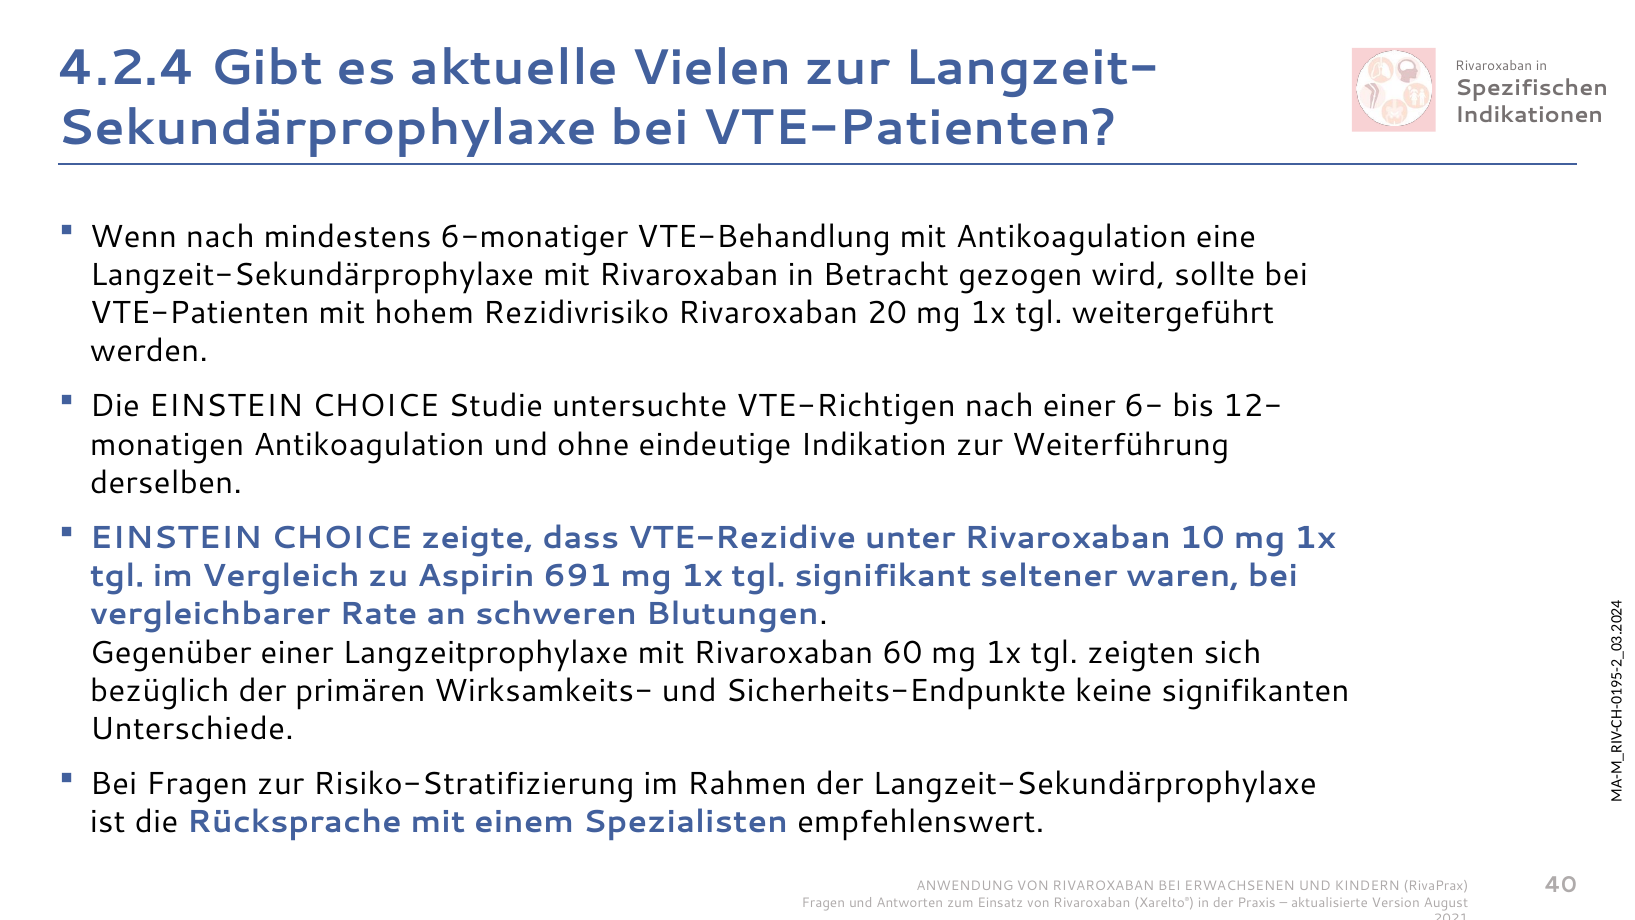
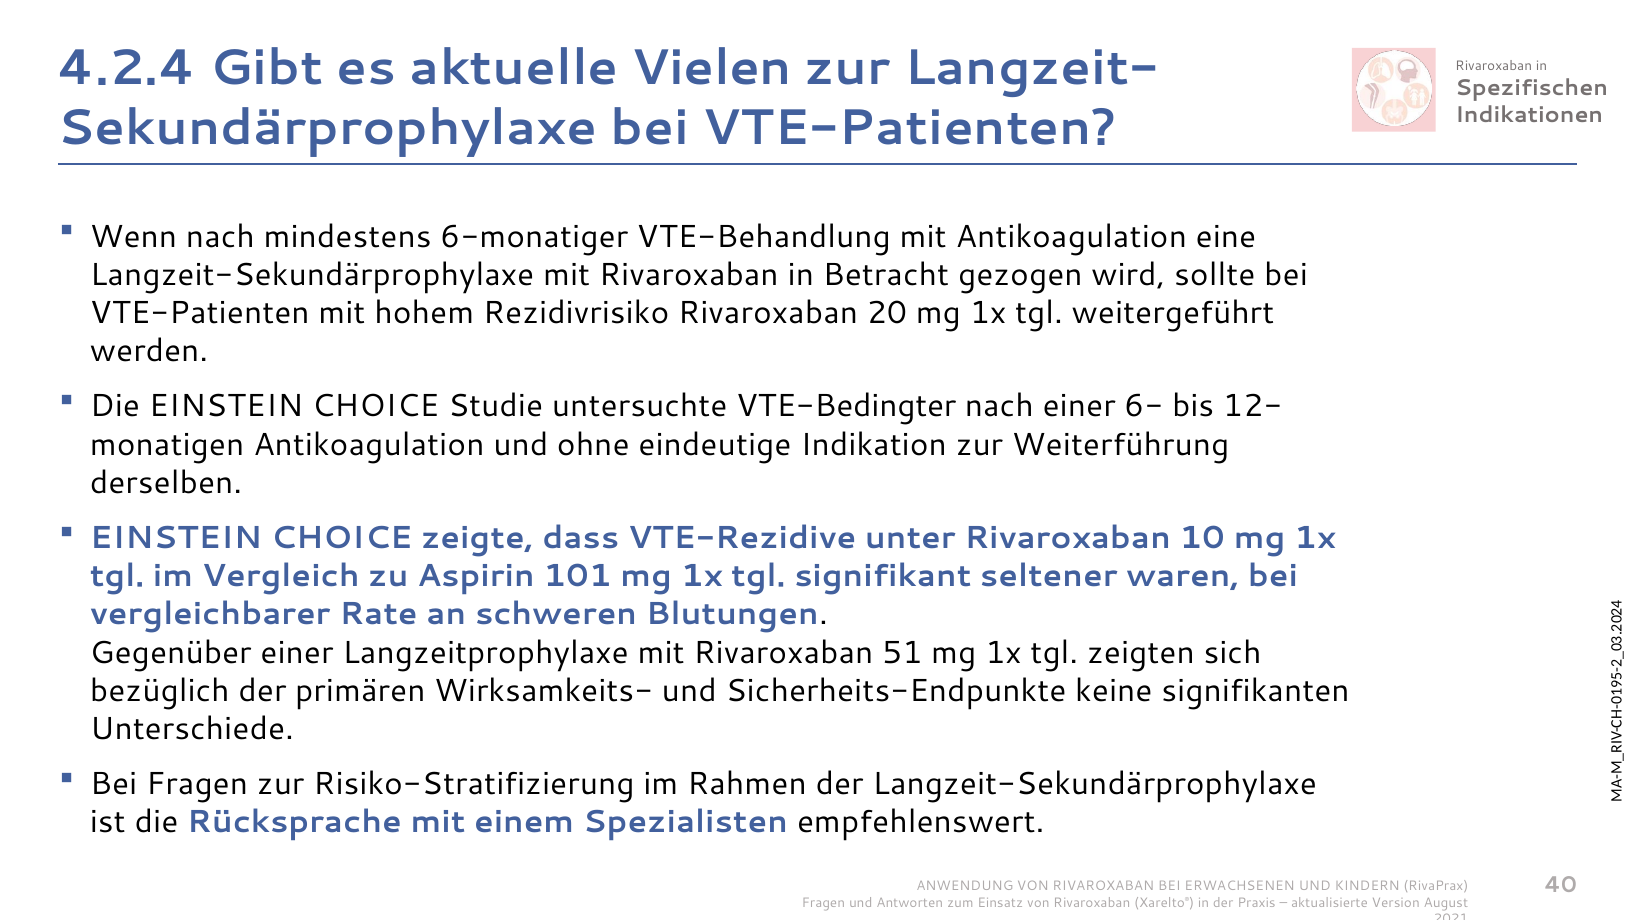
VTE-Richtigen: VTE-Richtigen -> VTE-Bedingter
691: 691 -> 101
60: 60 -> 51
